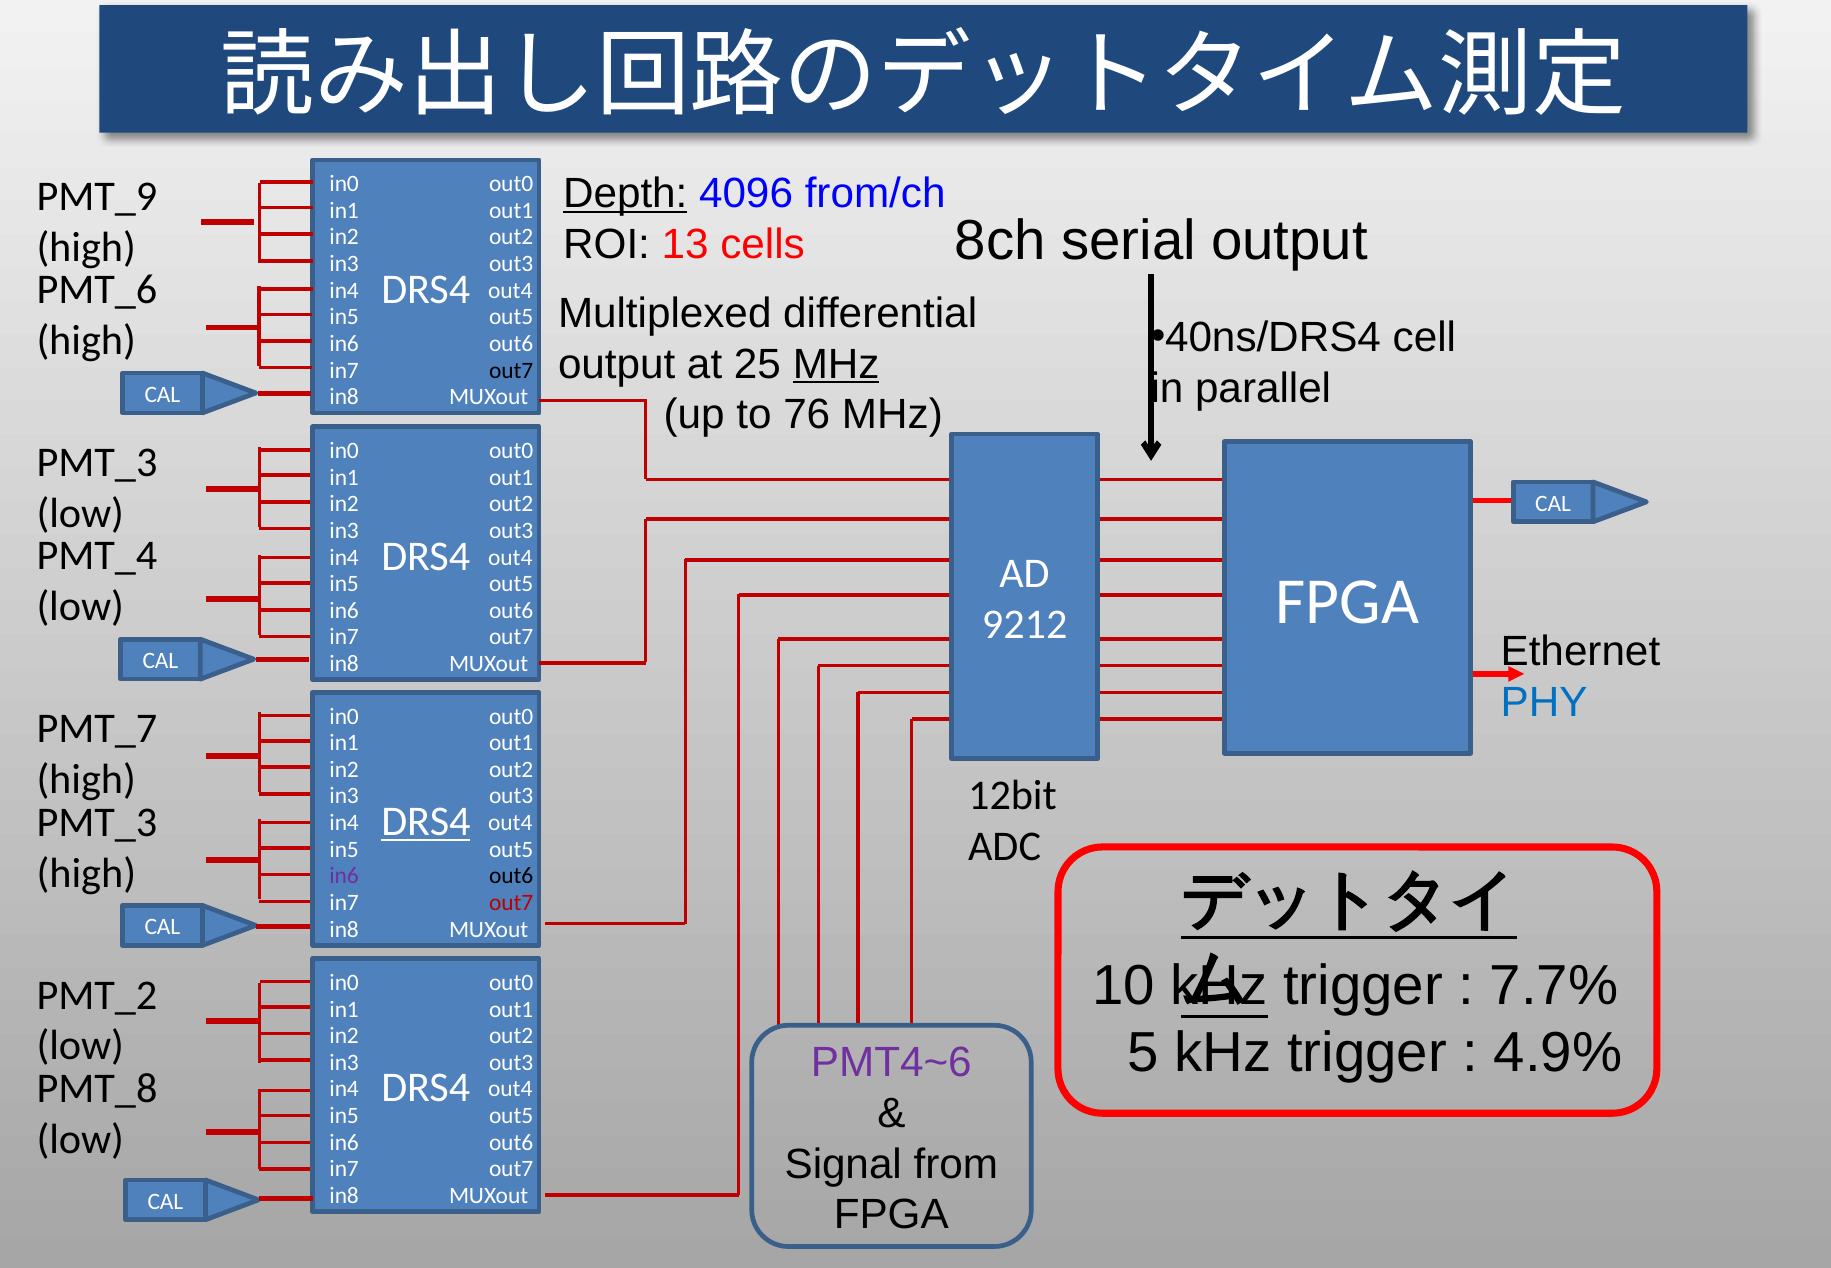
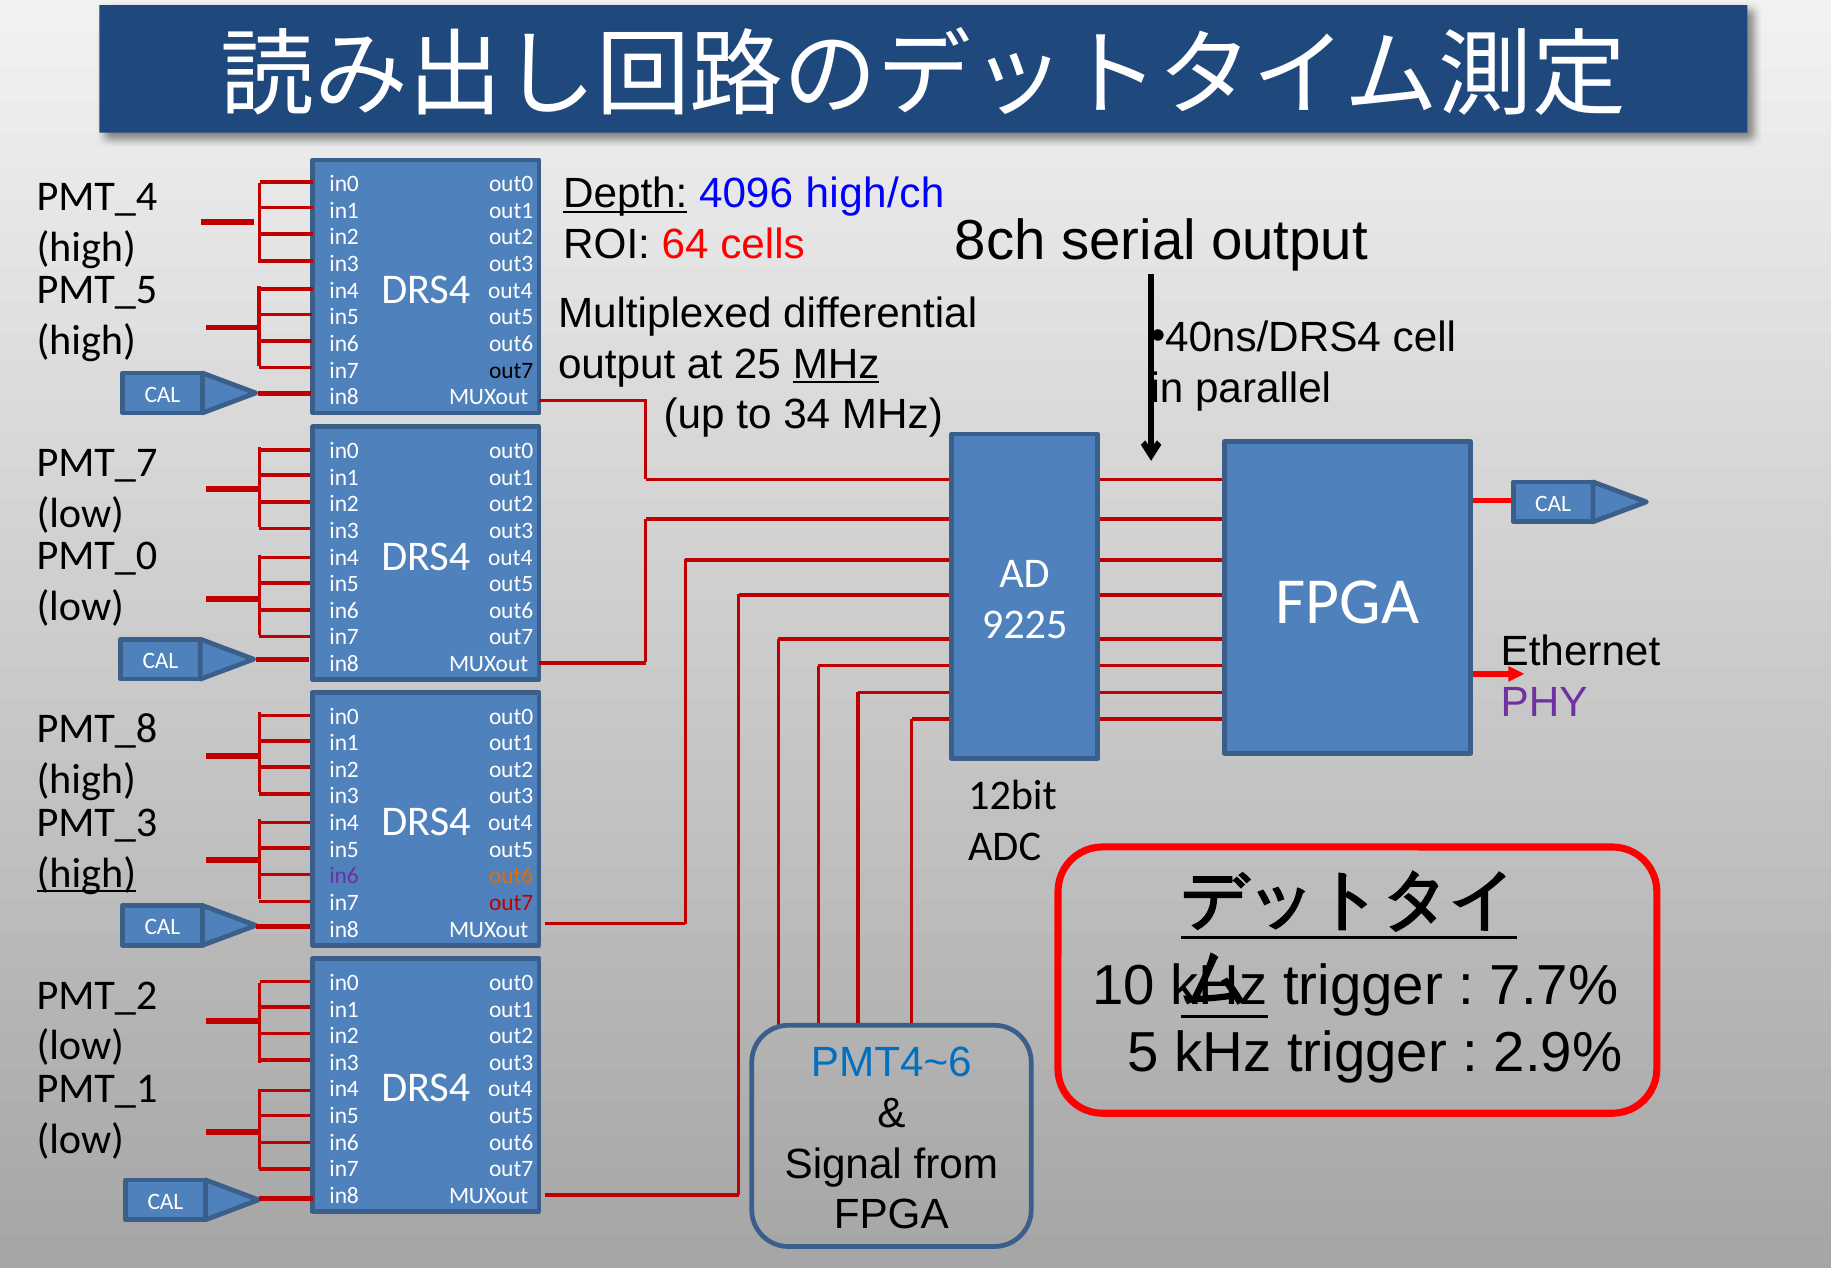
from/ch: from/ch -> high/ch
PMT_9: PMT_9 -> PMT_4
13: 13 -> 64
PMT_6: PMT_6 -> PMT_5
76: 76 -> 34
PMT_3 at (97, 463): PMT_3 -> PMT_7
PMT_4: PMT_4 -> PMT_0
9212: 9212 -> 9225
PHY colour: blue -> purple
PMT_7: PMT_7 -> PMT_8
DRS4 at (426, 822) underline: present -> none
high at (86, 873) underline: none -> present
out6 at (511, 876) colour: black -> orange
4.9%: 4.9% -> 2.9%
PMT4~6 colour: purple -> blue
PMT_8: PMT_8 -> PMT_1
